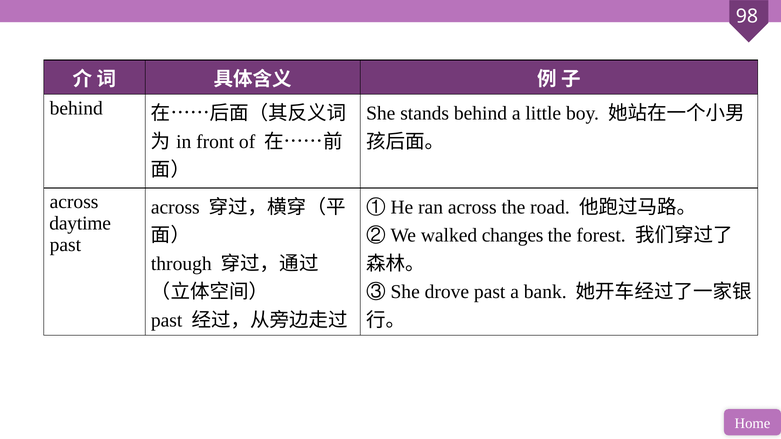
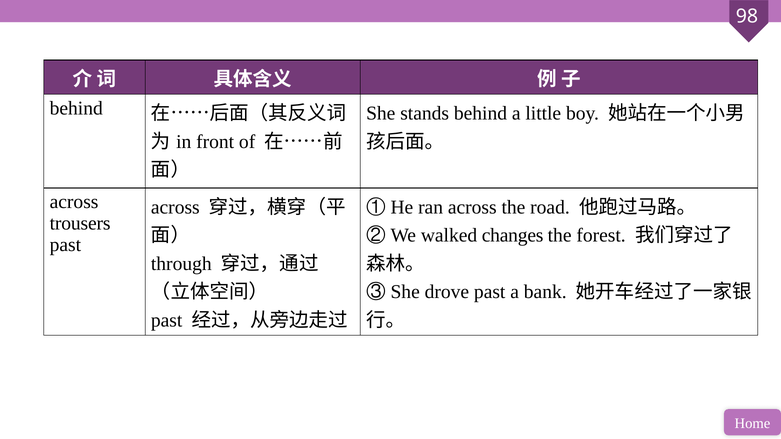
daytime: daytime -> trousers
